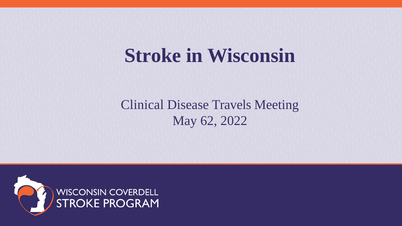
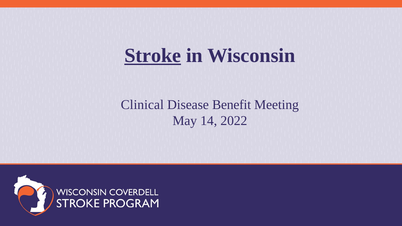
Stroke underline: none -> present
Travels: Travels -> Benefit
62: 62 -> 14
